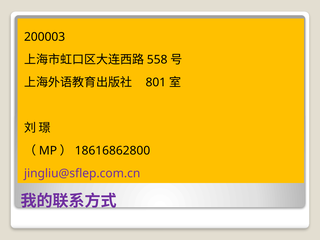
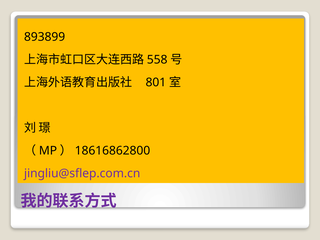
200003: 200003 -> 893899
